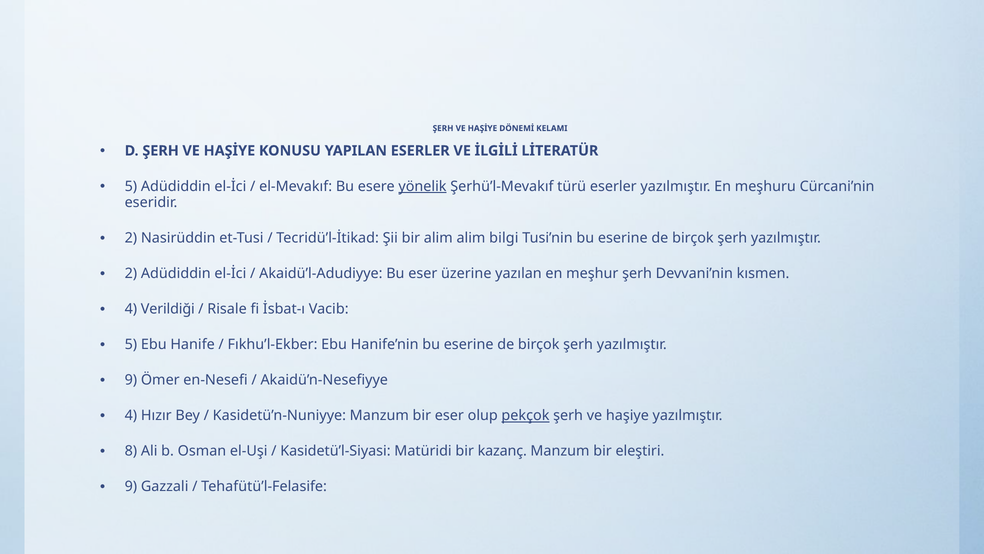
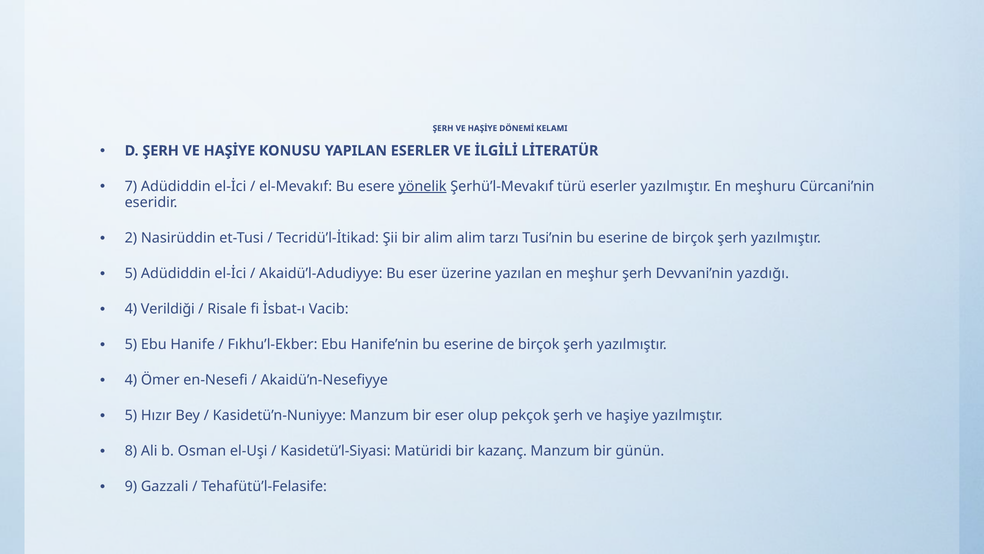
5 at (131, 186): 5 -> 7
bilgi: bilgi -> tarzı
2 at (131, 273): 2 -> 5
kısmen: kısmen -> yazdığı
9 at (131, 380): 9 -> 4
4 at (131, 415): 4 -> 5
pekçok underline: present -> none
eleştiri: eleştiri -> günün
